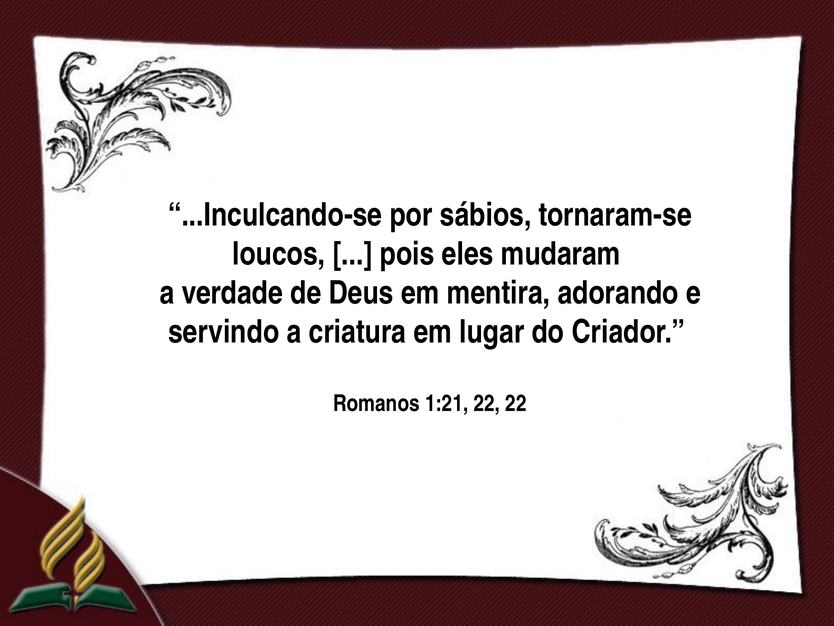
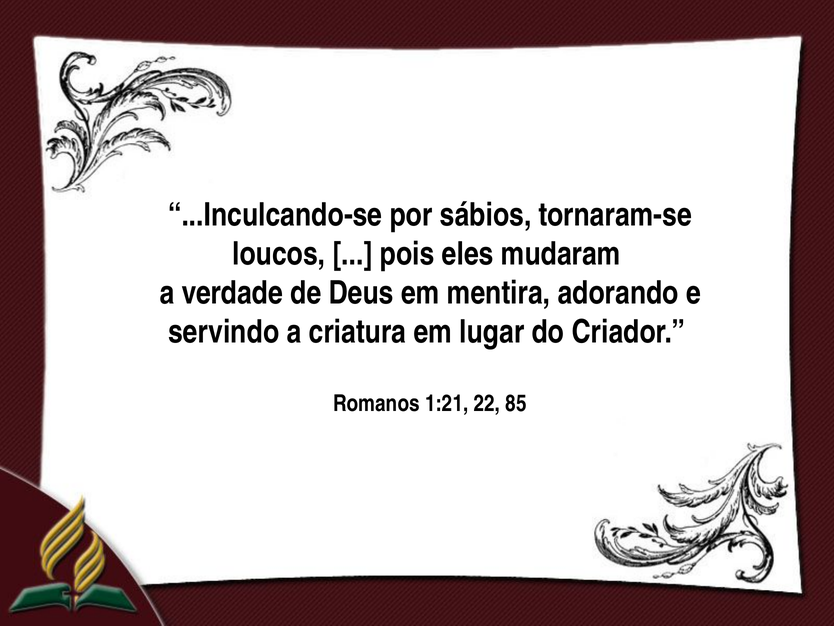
22 22: 22 -> 85
